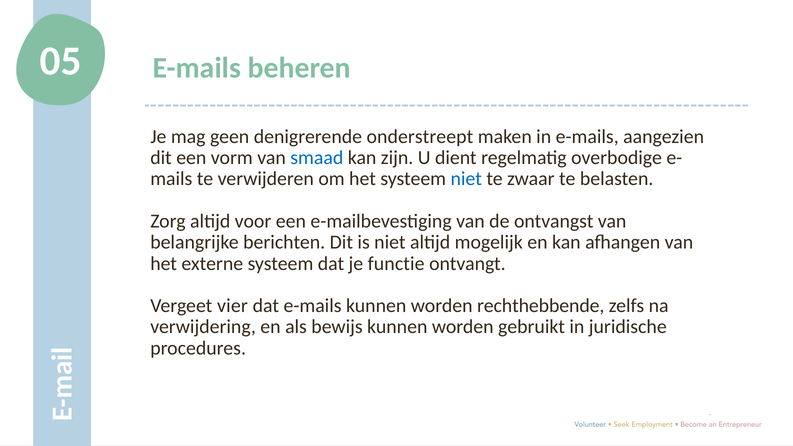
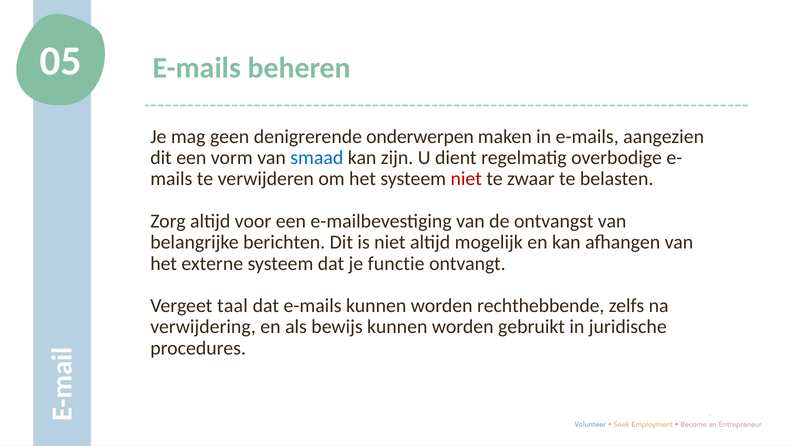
onderstreept: onderstreept -> onderwerpen
niet at (466, 179) colour: blue -> red
vier: vier -> taal
